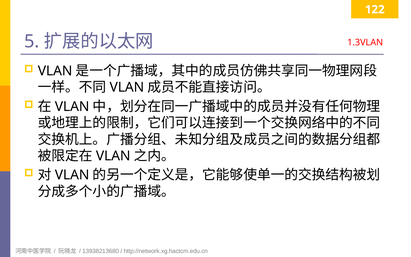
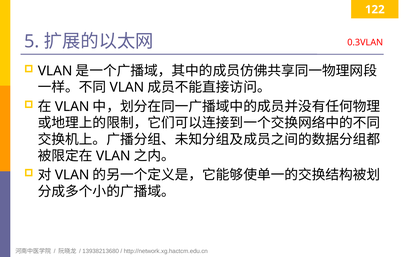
1.3VLAN: 1.3VLAN -> 0.3VLAN
